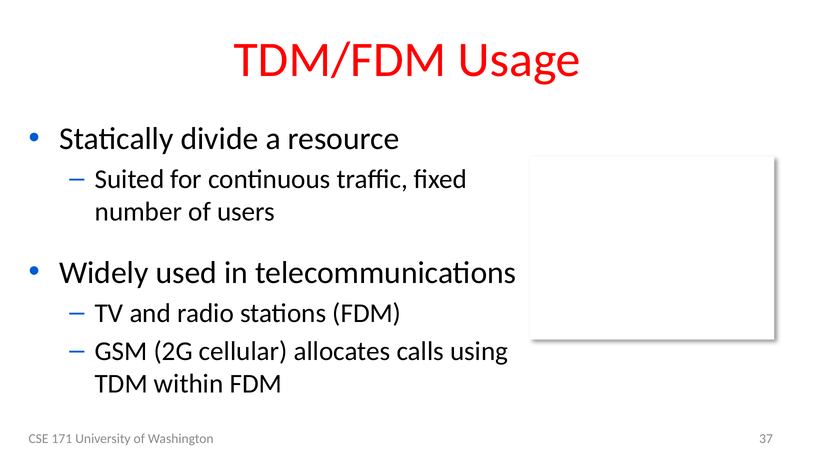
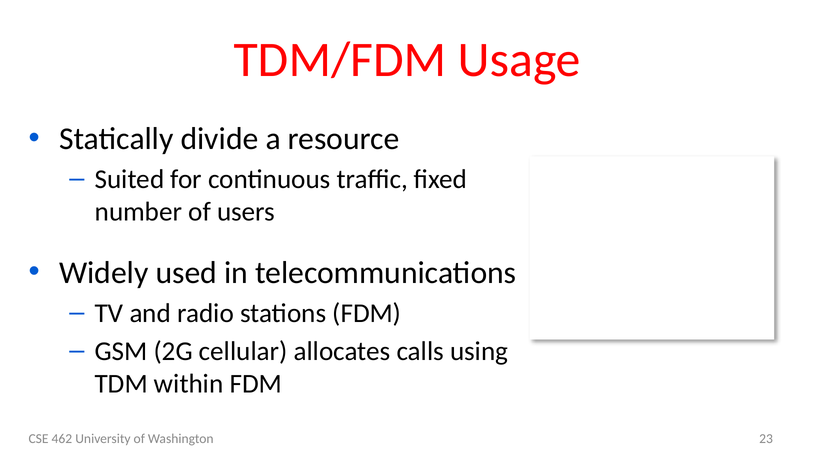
171: 171 -> 462
37: 37 -> 23
